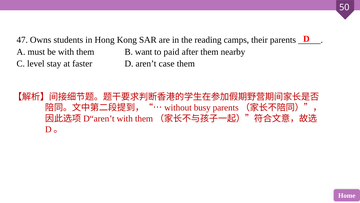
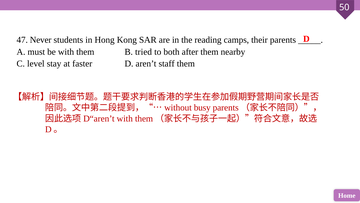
Owns: Owns -> Never
want: want -> tried
paid: paid -> both
case: case -> staff
